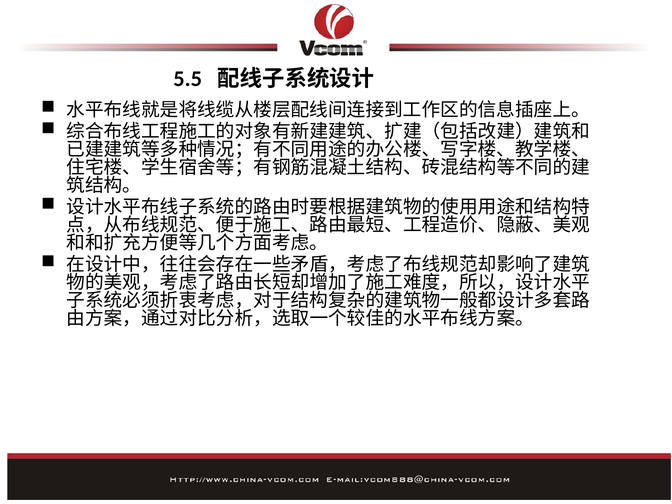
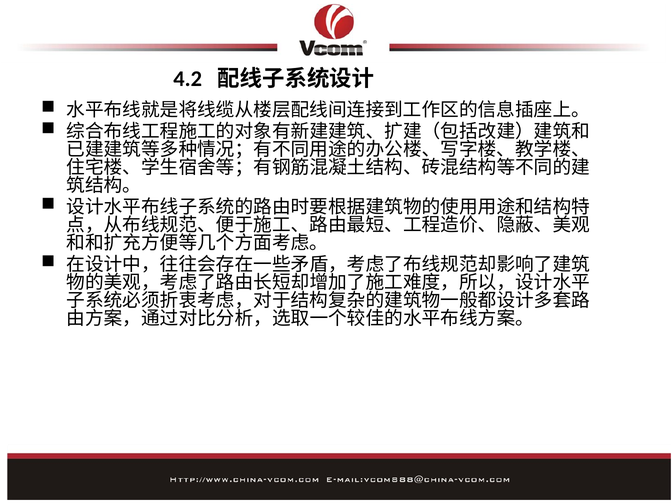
5.5: 5.5 -> 4.2
